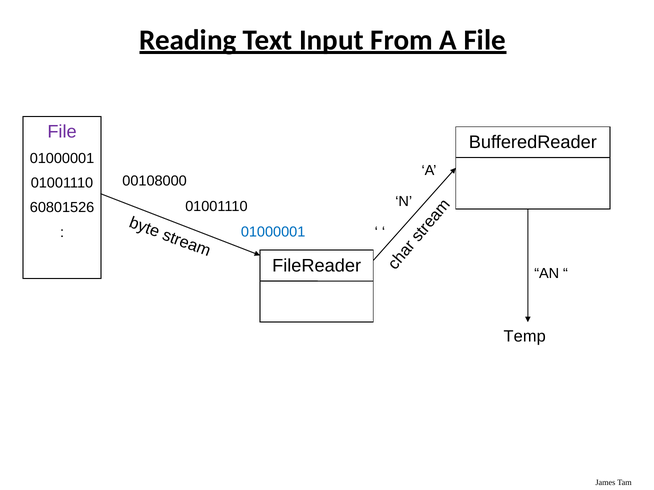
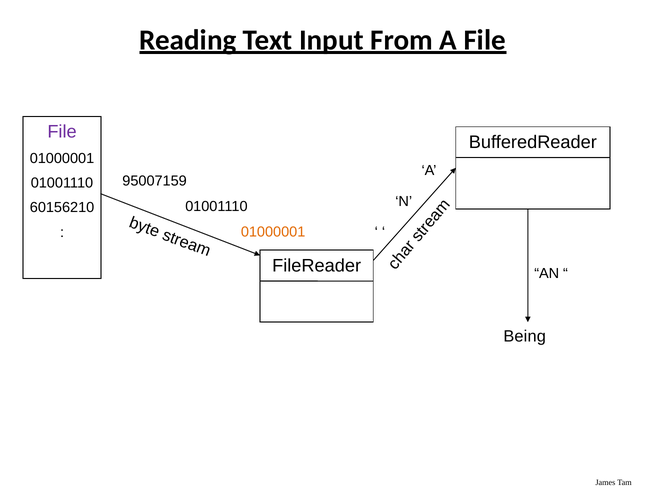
00108000: 00108000 -> 95007159
60801526: 60801526 -> 60156210
01000001 at (273, 232) colour: blue -> orange
Temp: Temp -> Being
